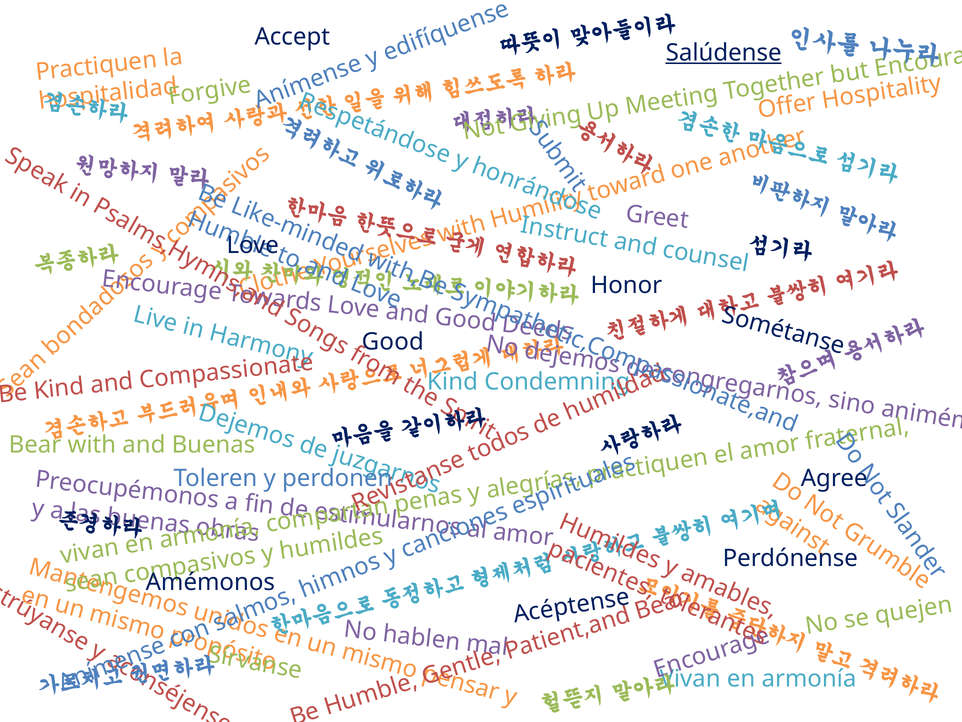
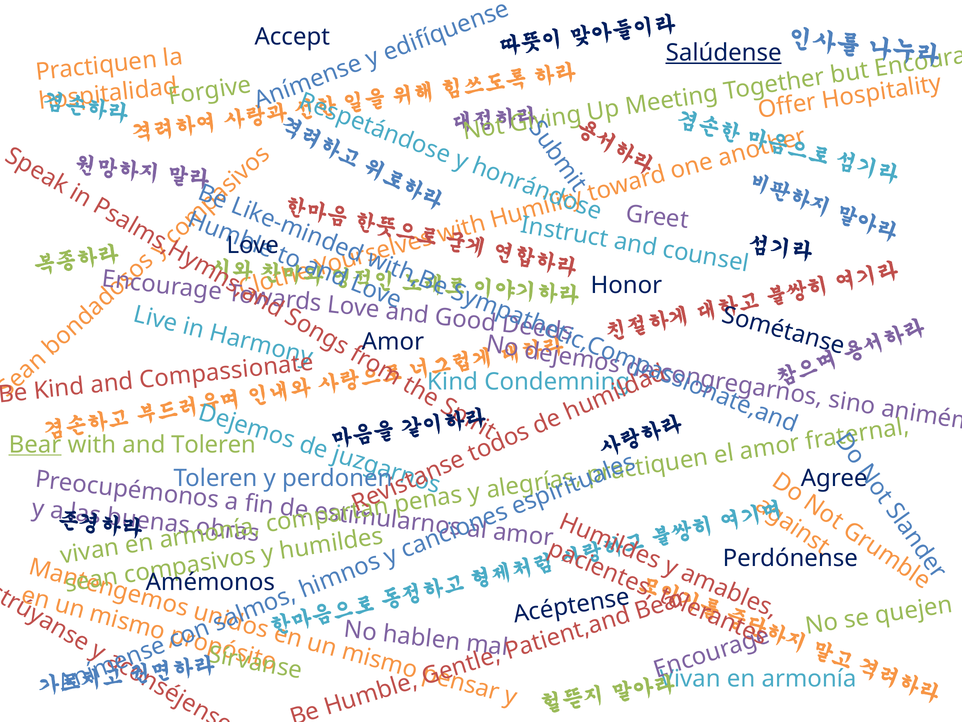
Good at (393, 341): Good -> Amor
Bear underline: none -> present
and Buenas: Buenas -> Toleren
